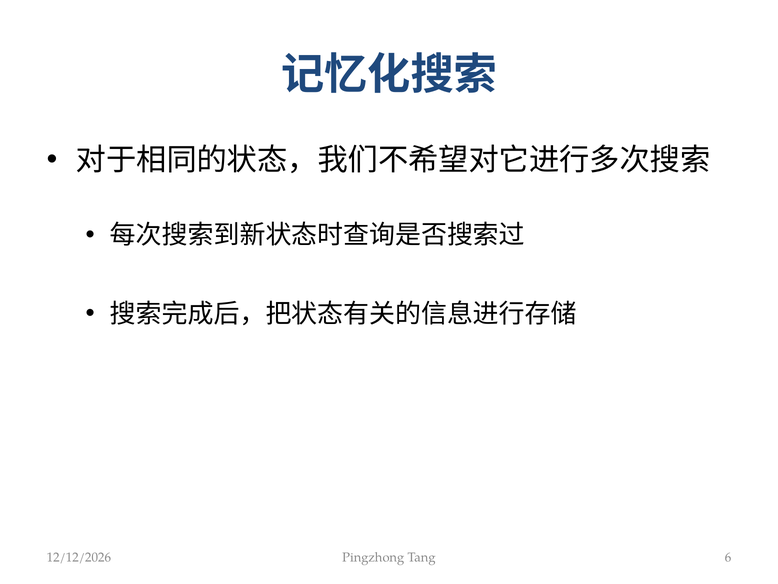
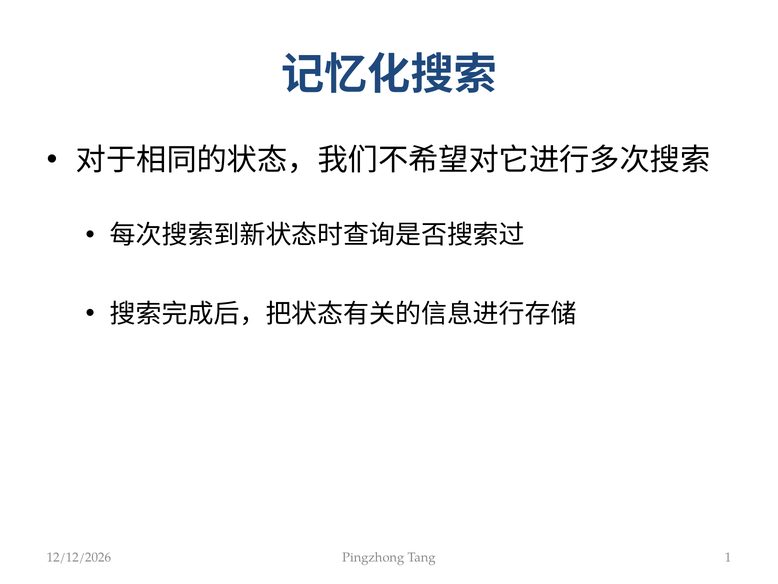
6: 6 -> 1
